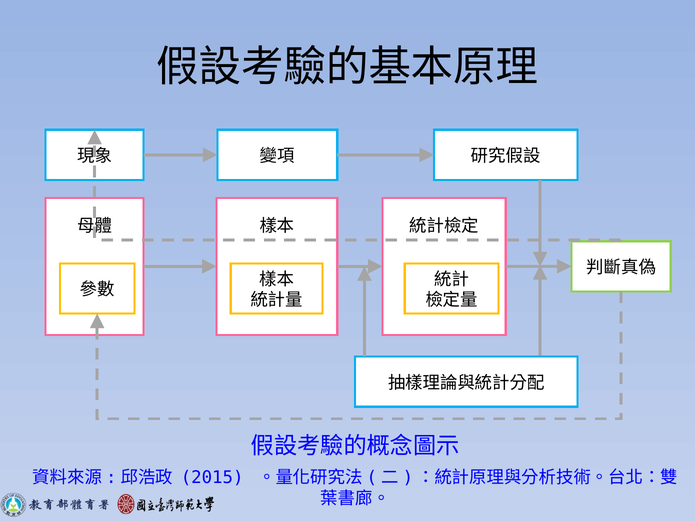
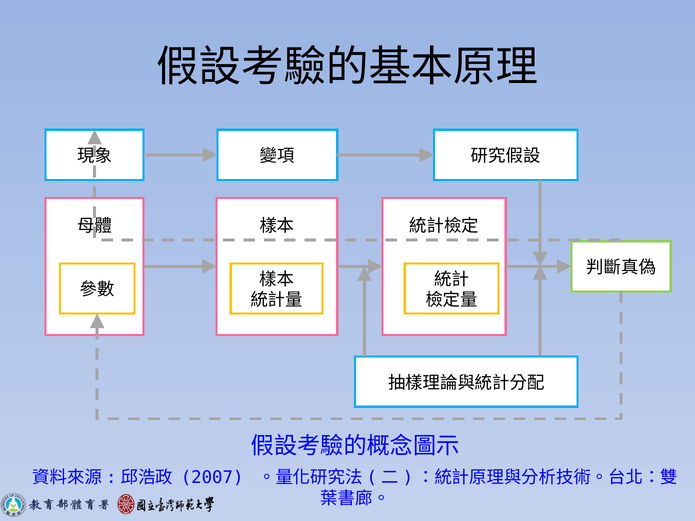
2015: 2015 -> 2007
